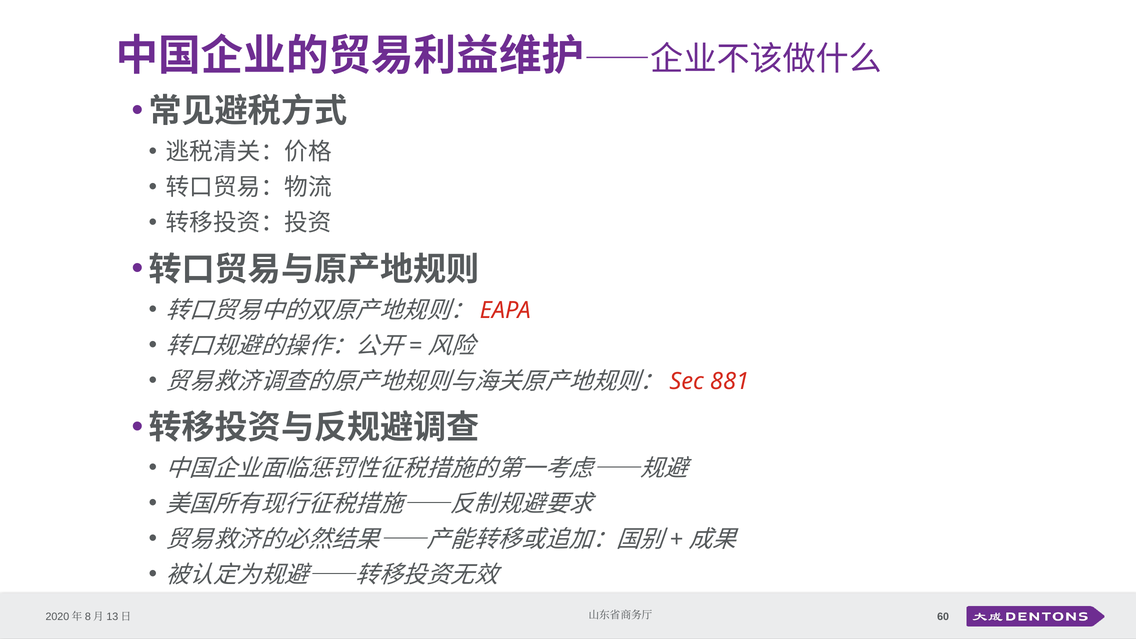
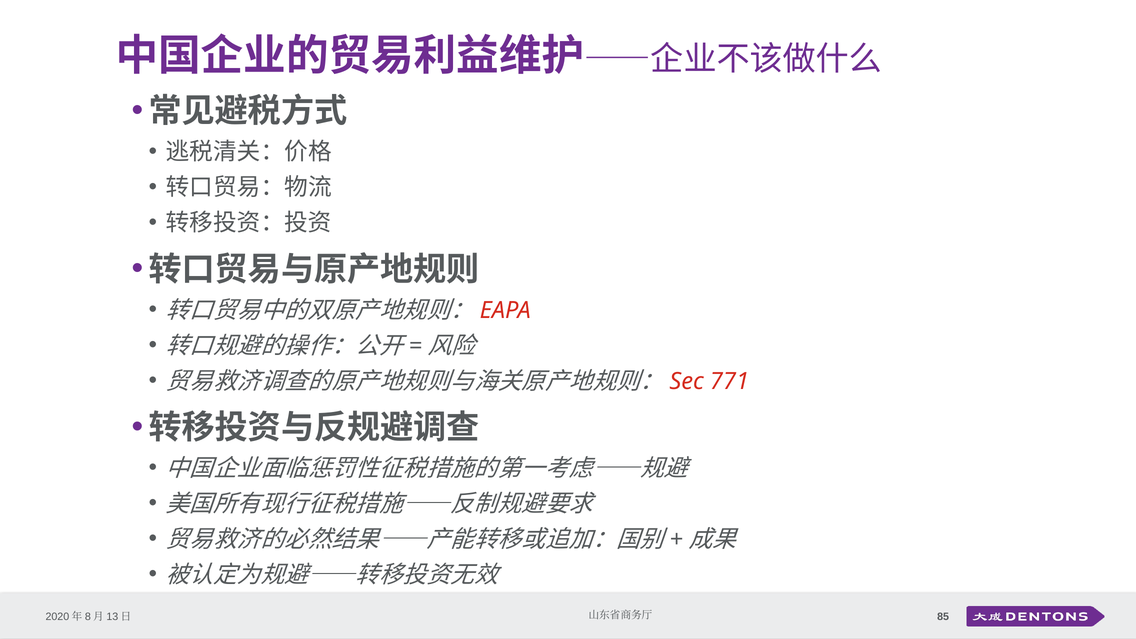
881: 881 -> 771
60: 60 -> 85
